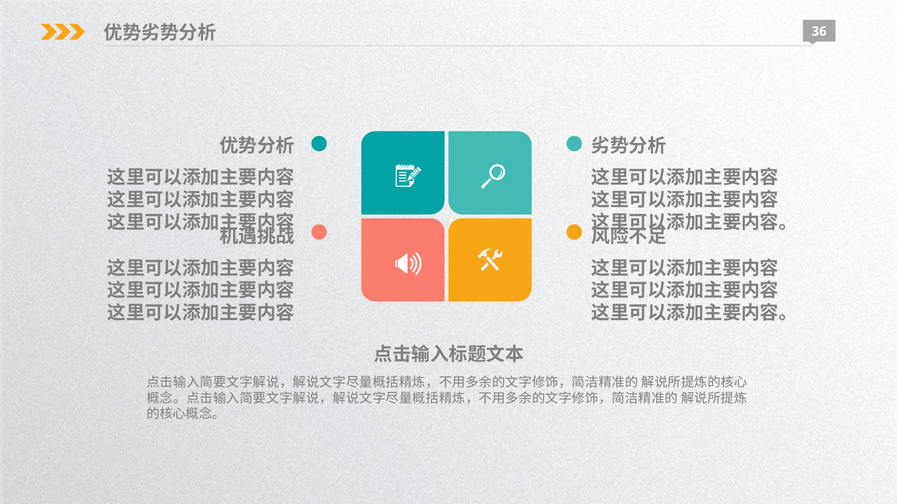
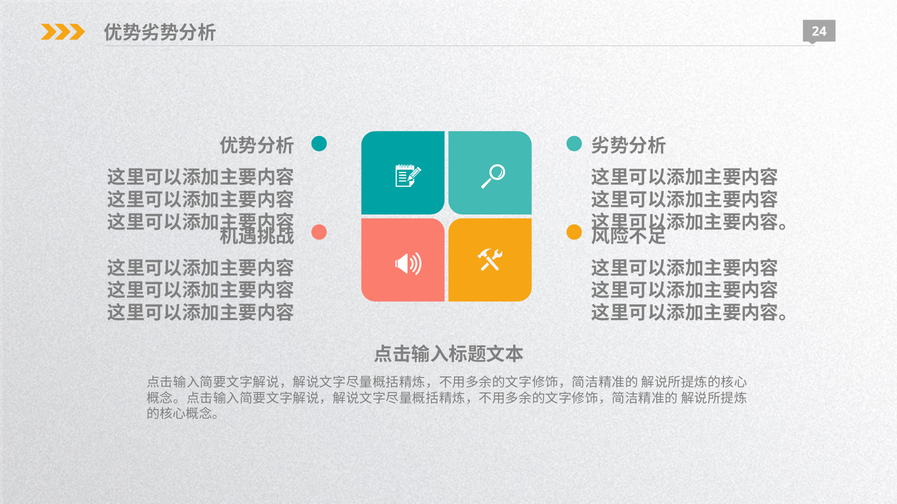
36: 36 -> 24
